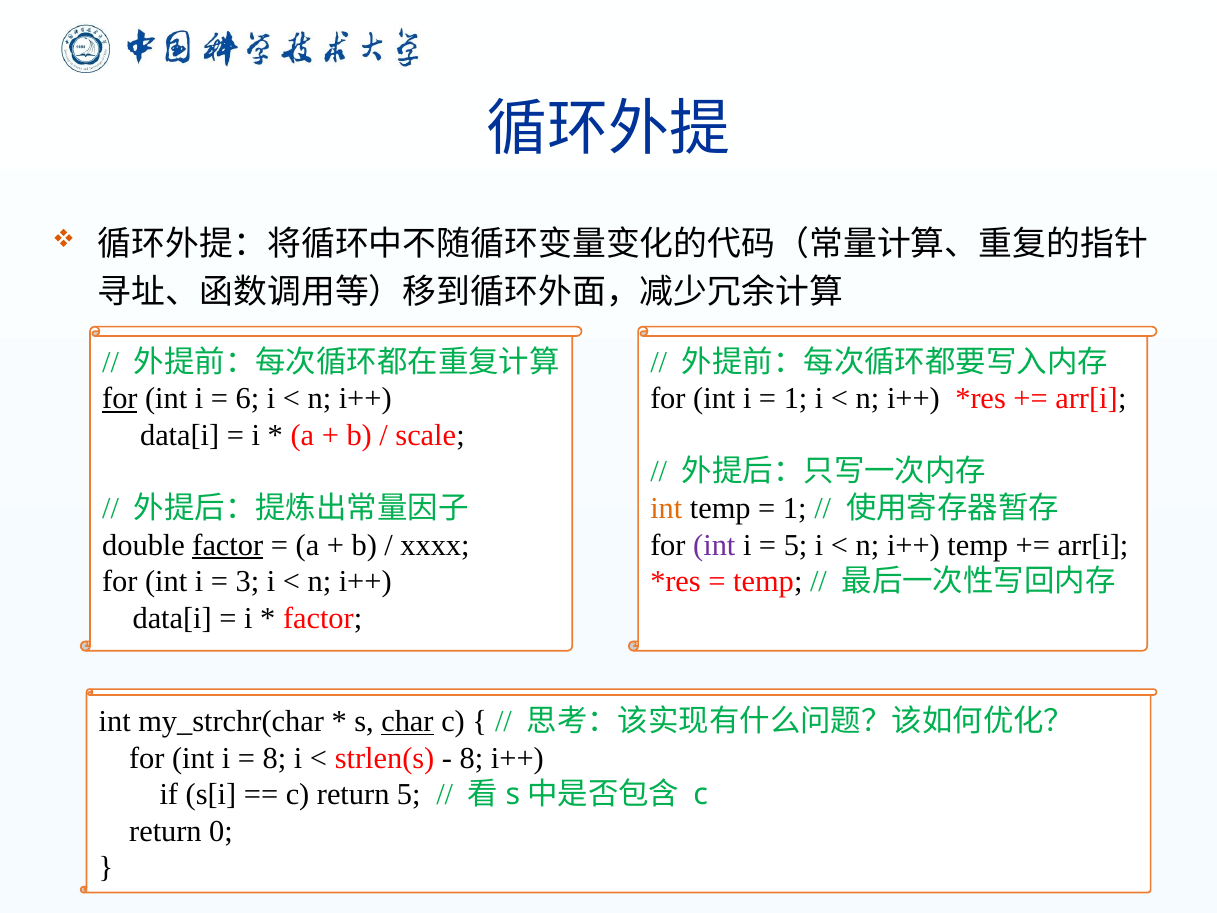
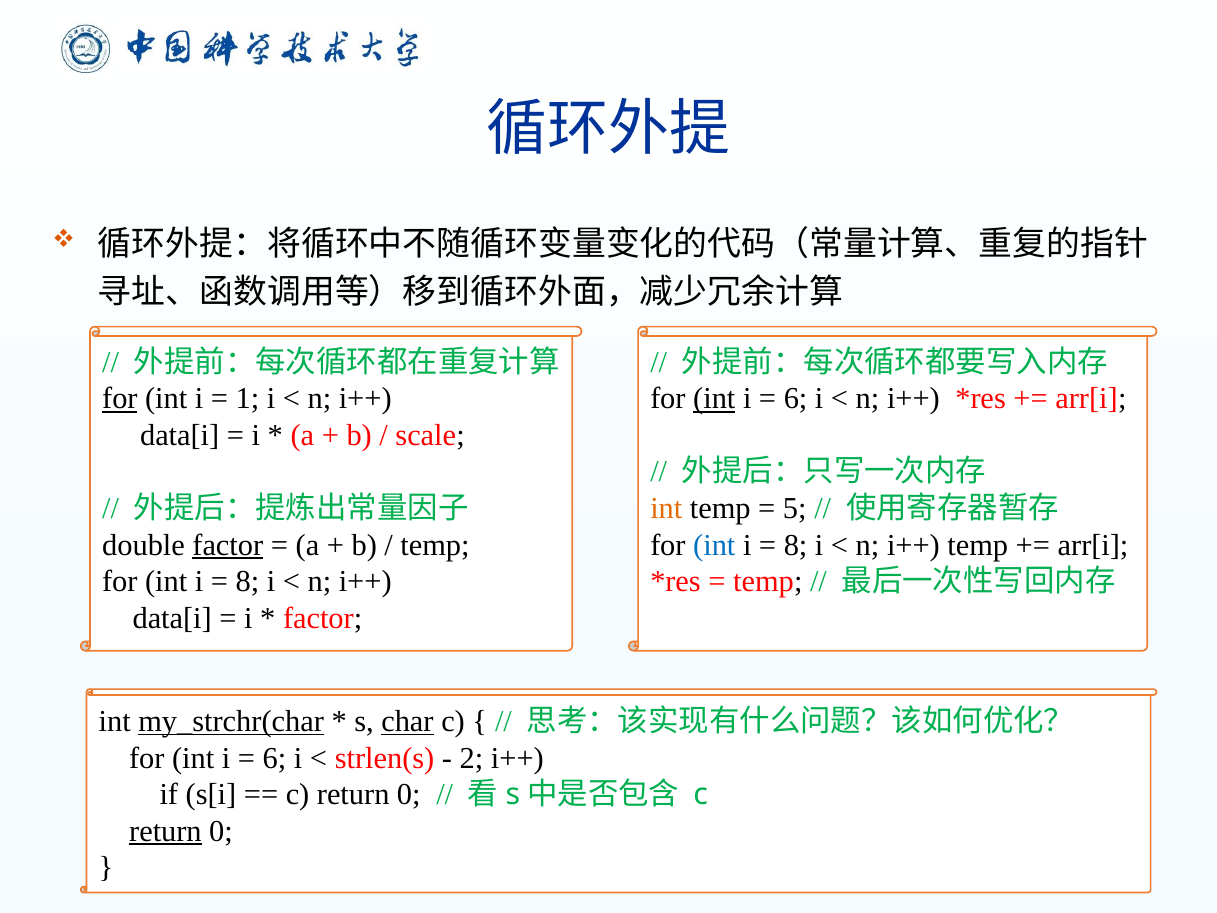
6: 6 -> 1
int at (714, 399) underline: none -> present
1 at (796, 399): 1 -> 6
1 at (795, 508): 1 -> 5
xxxx at (435, 545): xxxx -> temp
int at (714, 545) colour: purple -> blue
5 at (796, 545): 5 -> 8
3 at (247, 581): 3 -> 8
my_strchr(char underline: none -> present
8 at (274, 758): 8 -> 6
8 at (471, 758): 8 -> 2
5 at (409, 794): 5 -> 0
return at (165, 831) underline: none -> present
